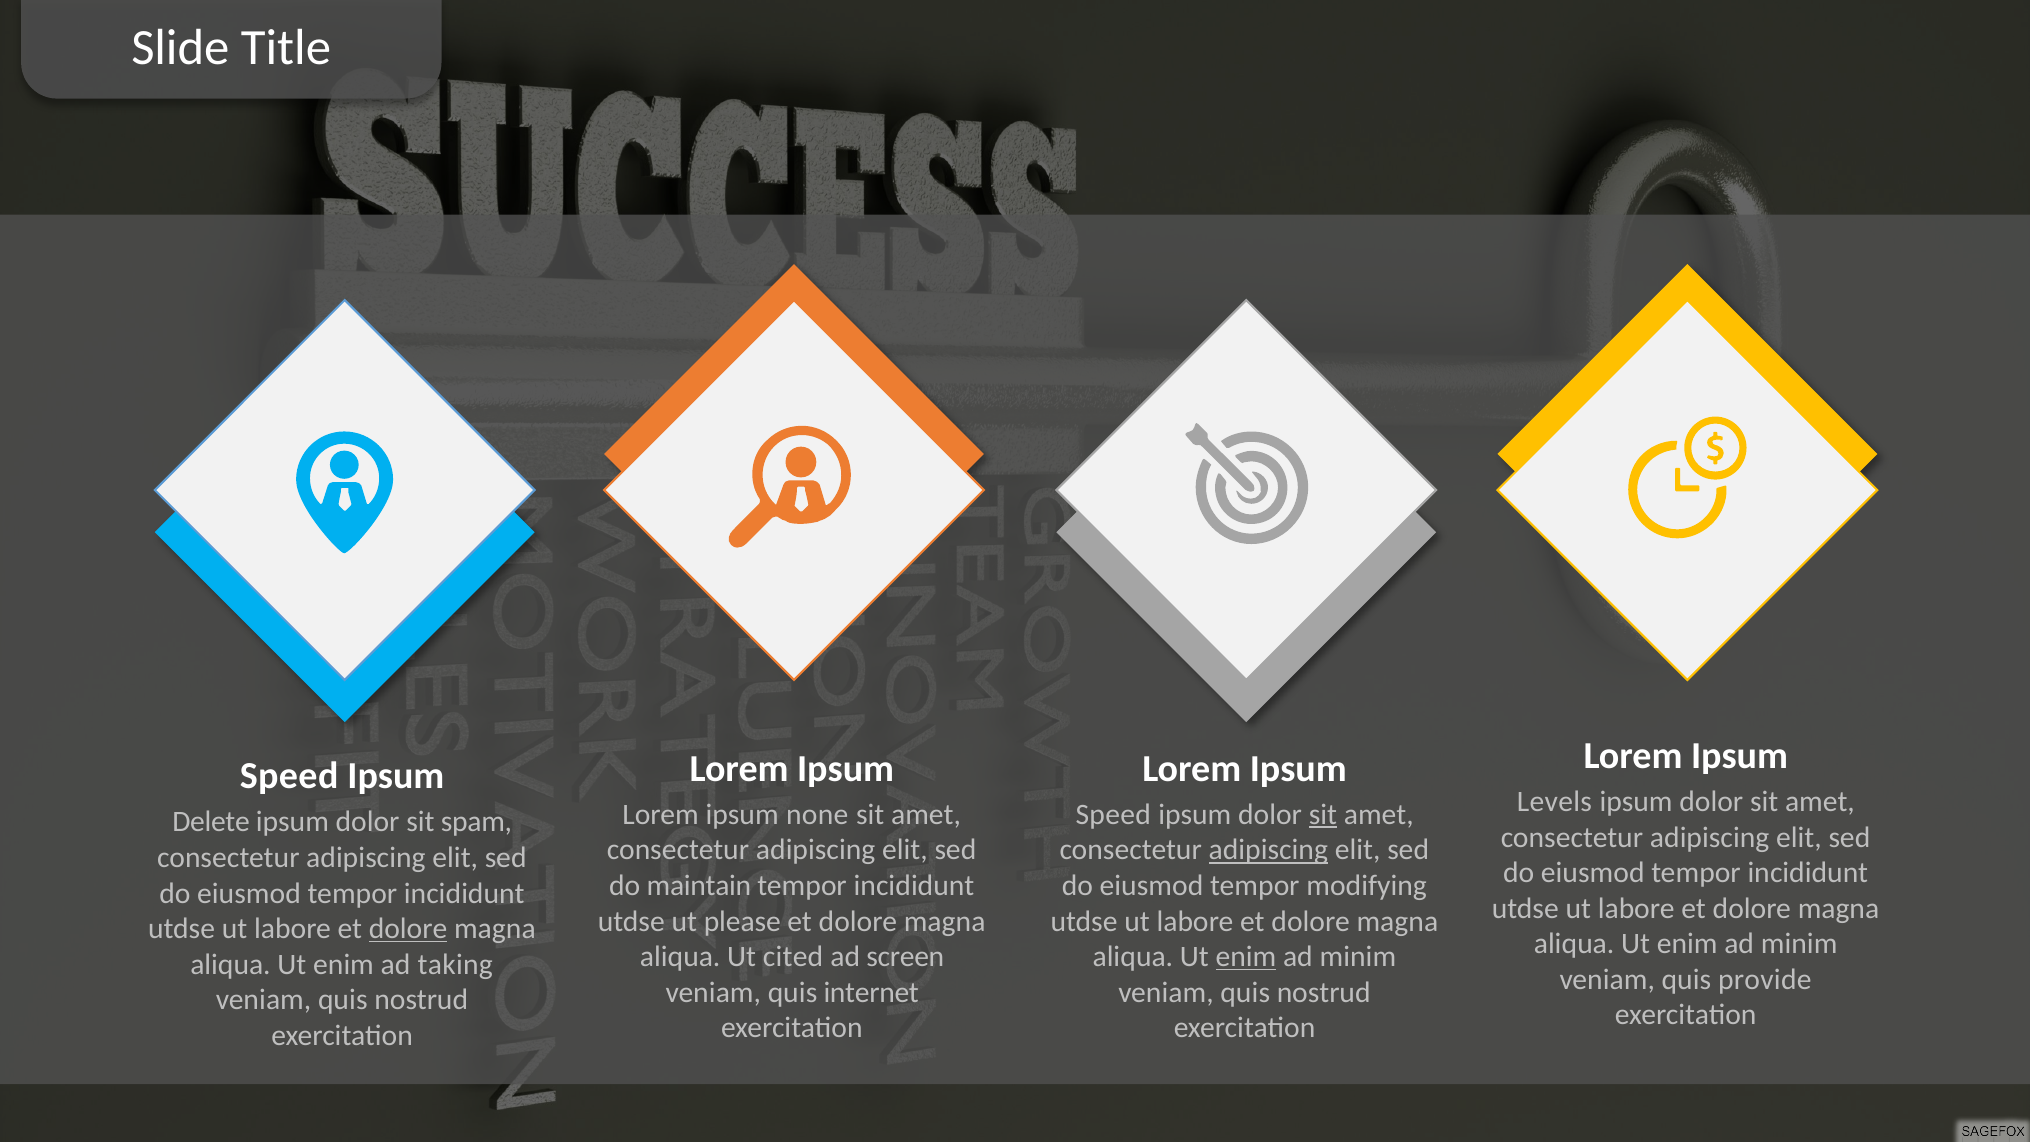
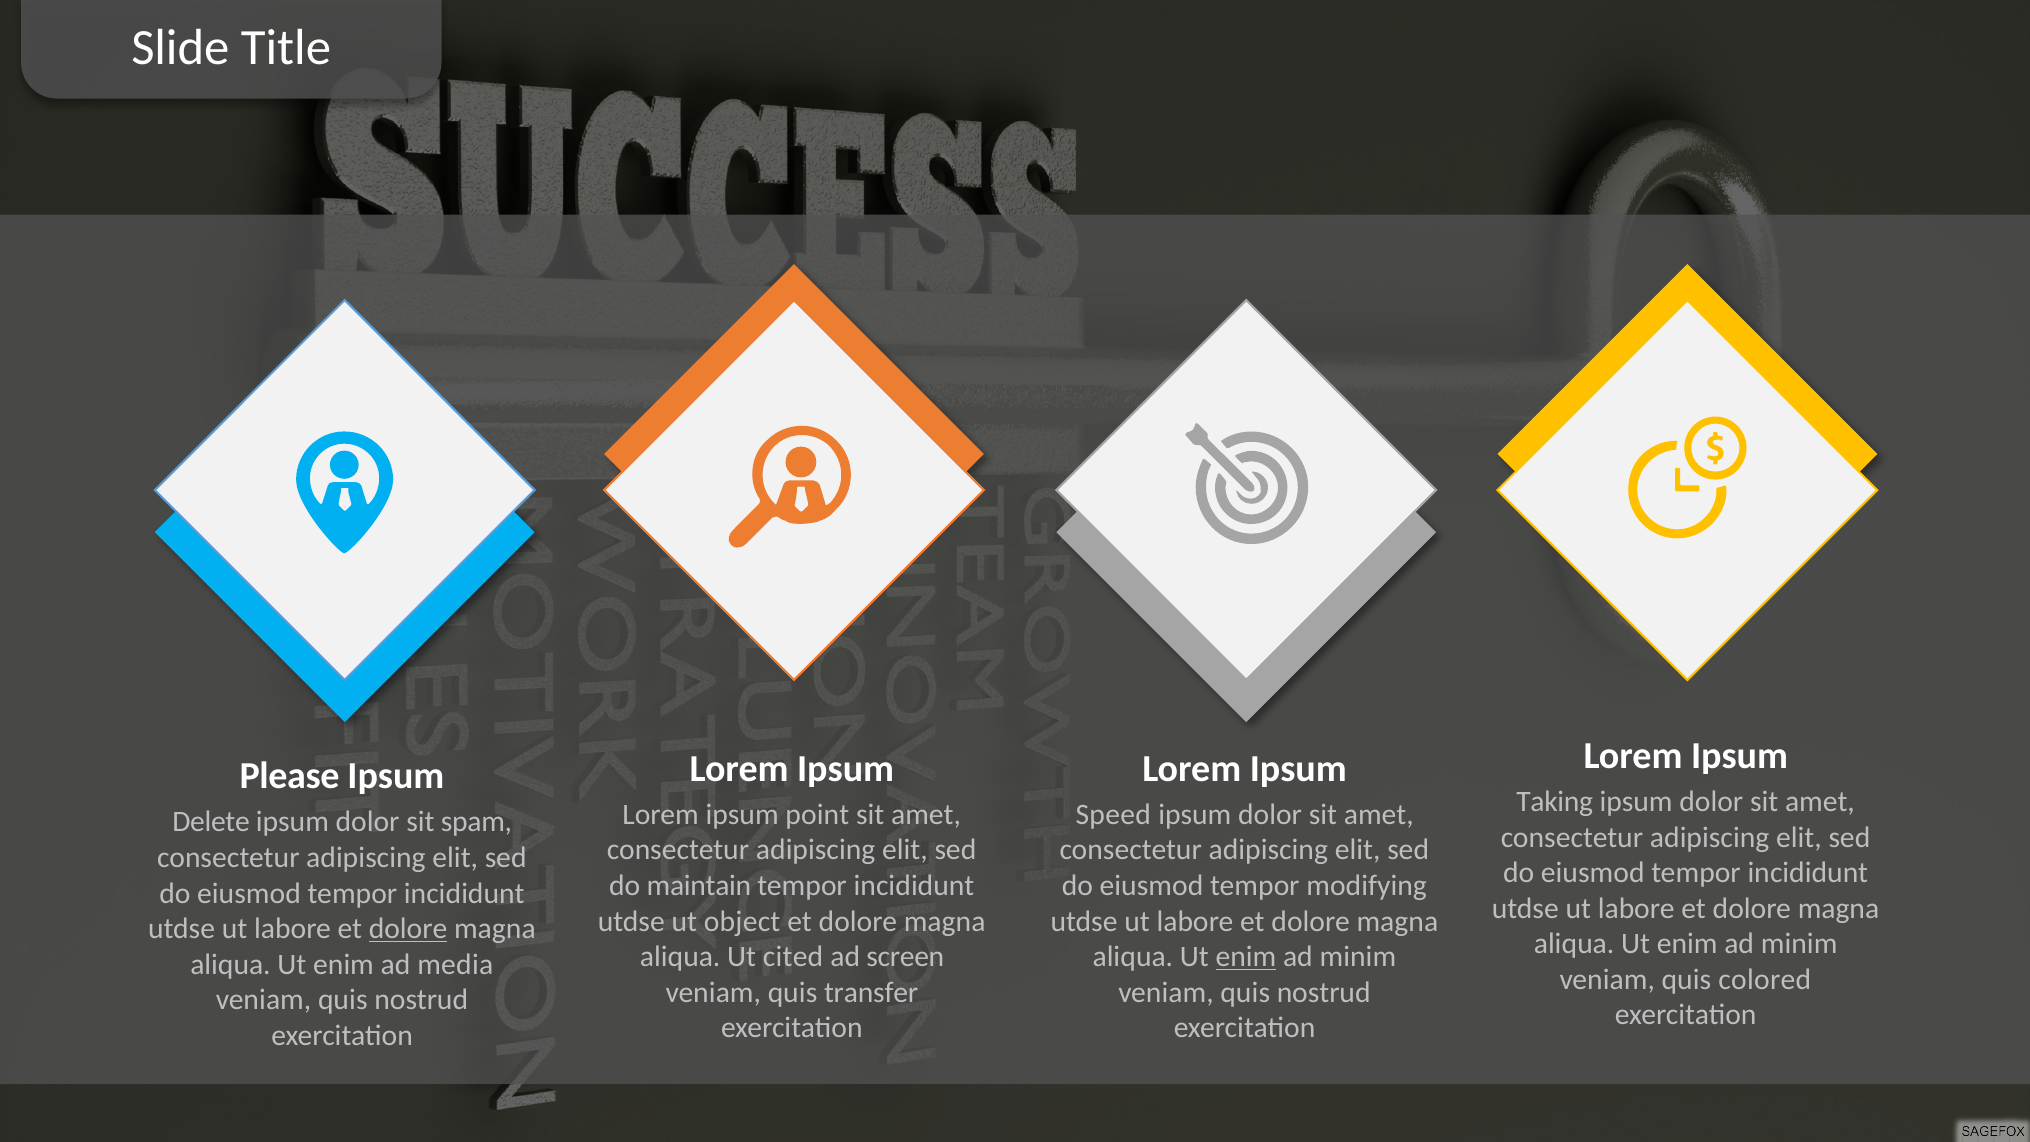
Speed at (289, 776): Speed -> Please
Levels: Levels -> Taking
none: none -> point
sit at (1323, 815) underline: present -> none
adipiscing at (1268, 850) underline: present -> none
please: please -> object
taking: taking -> media
provide: provide -> colored
internet: internet -> transfer
